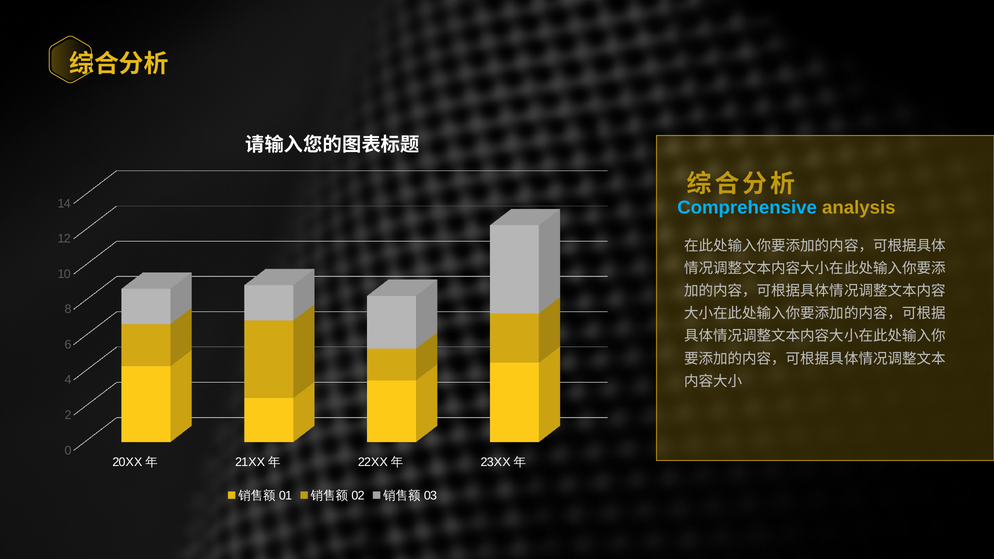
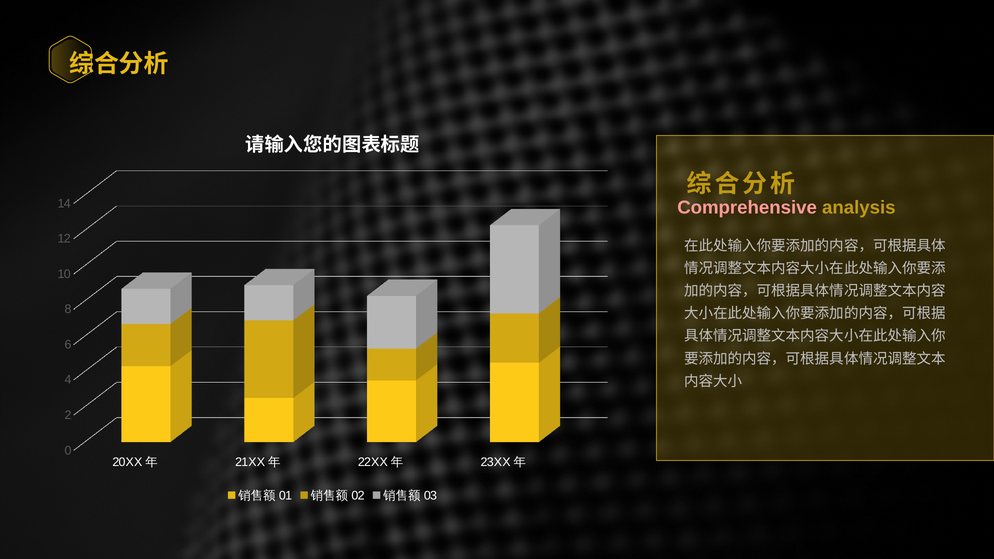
Comprehensive colour: light blue -> pink
